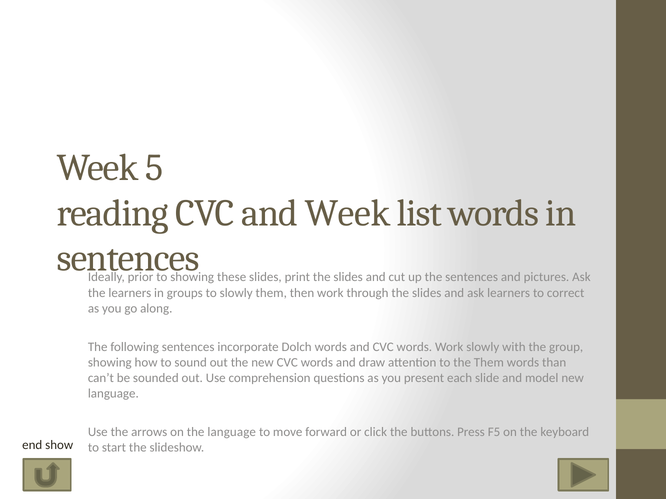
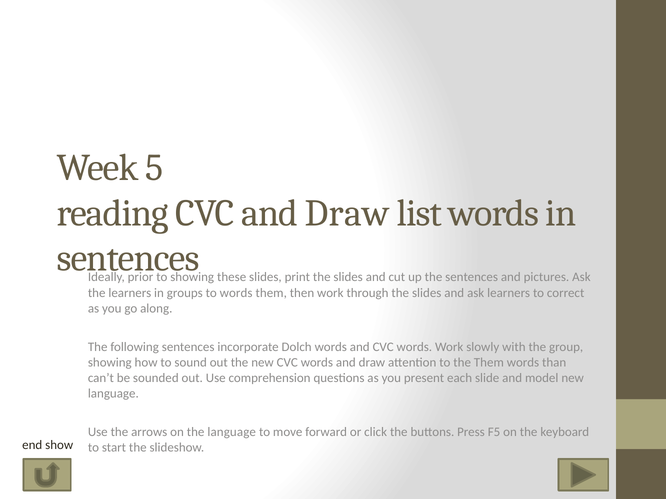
CVC and Week: Week -> Draw
to slowly: slowly -> words
